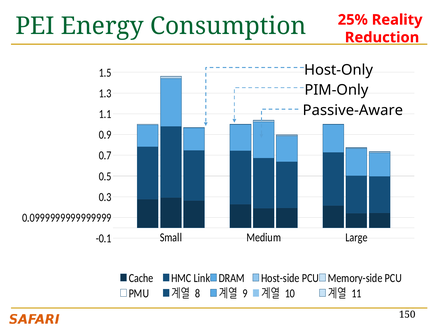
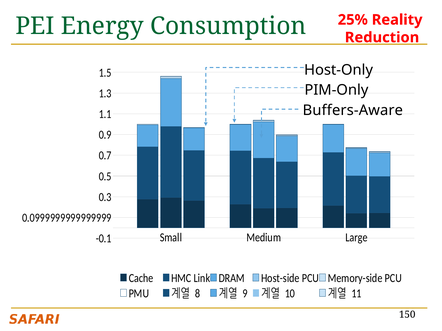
Passive-Aware: Passive-Aware -> Buffers-Aware
